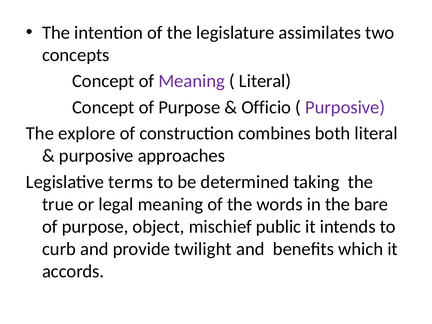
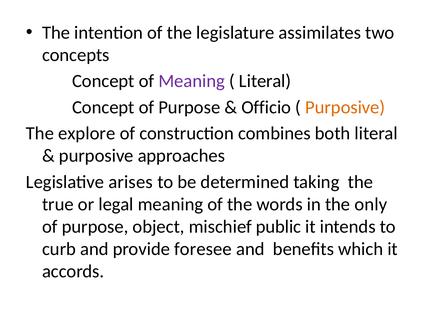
Purposive at (345, 107) colour: purple -> orange
terms: terms -> arises
bare: bare -> only
twilight: twilight -> foresee
